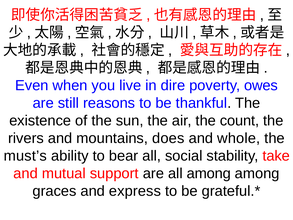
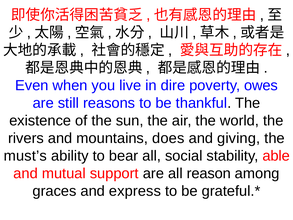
count: count -> world
whole: whole -> giving
take: take -> able
all among: among -> reason
